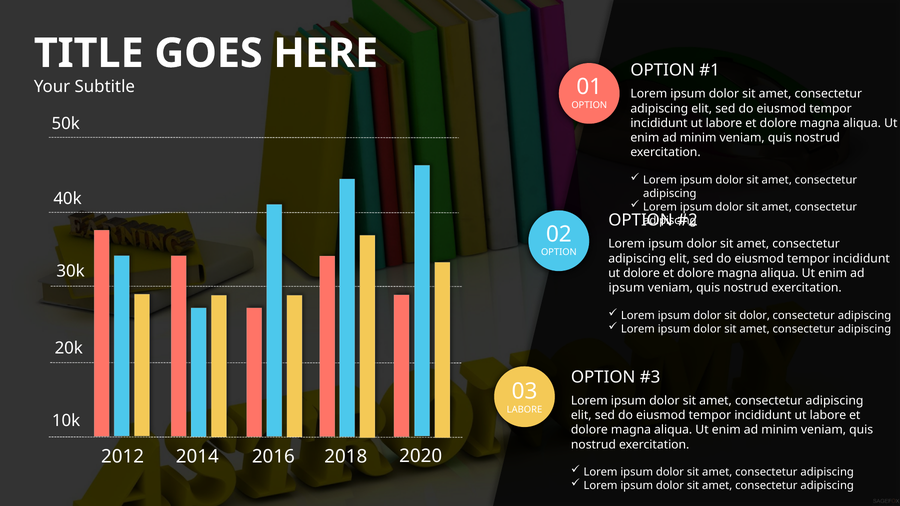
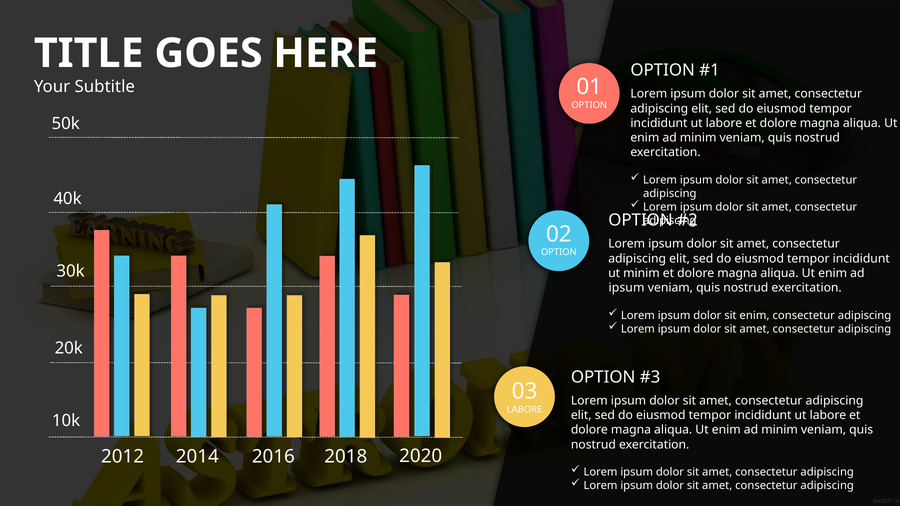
ut dolore: dolore -> minim
sit dolor: dolor -> enim
